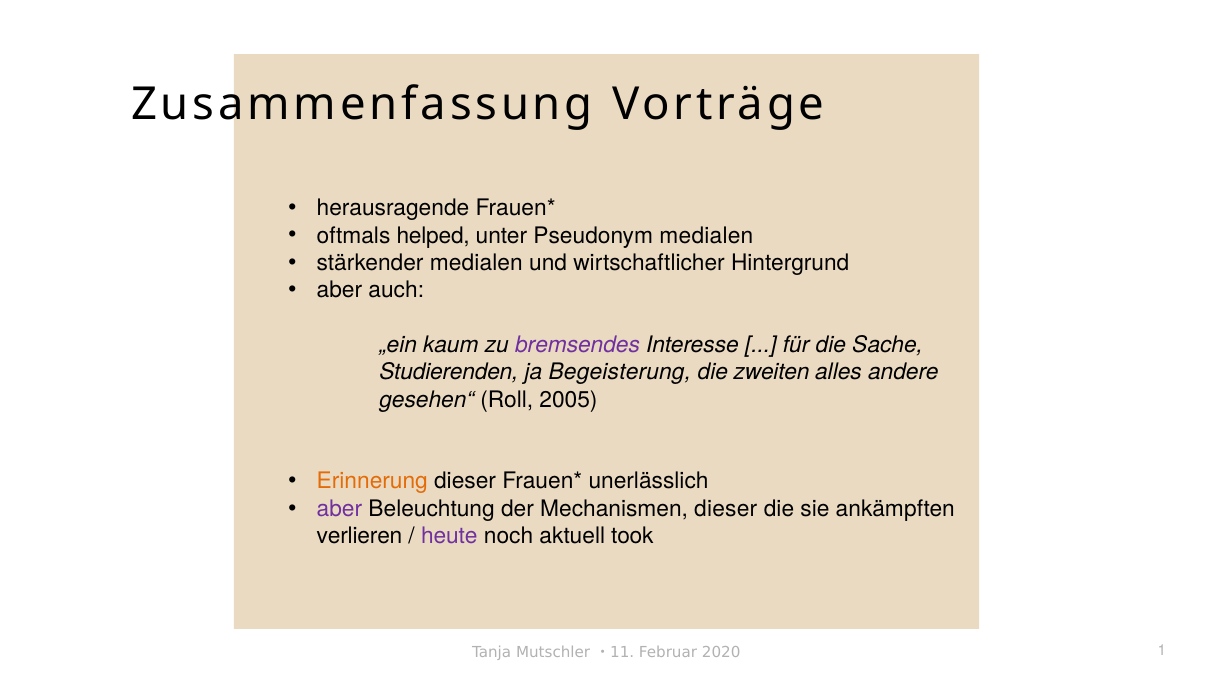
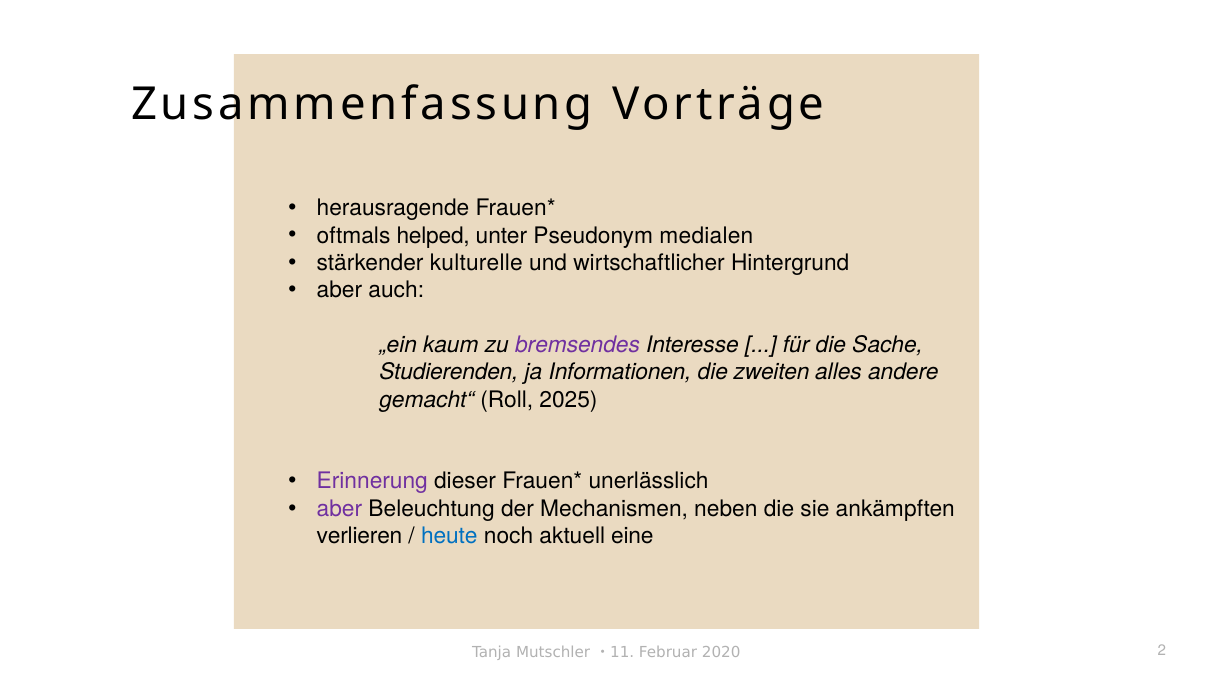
stärkender medialen: medialen -> kulturelle
Begeisterung: Begeisterung -> Informationen
gesehen“: gesehen“ -> gemacht“
2005: 2005 -> 2025
Erinnerung colour: orange -> purple
Mechanismen dieser: dieser -> neben
heute colour: purple -> blue
took: took -> eine
1: 1 -> 2
